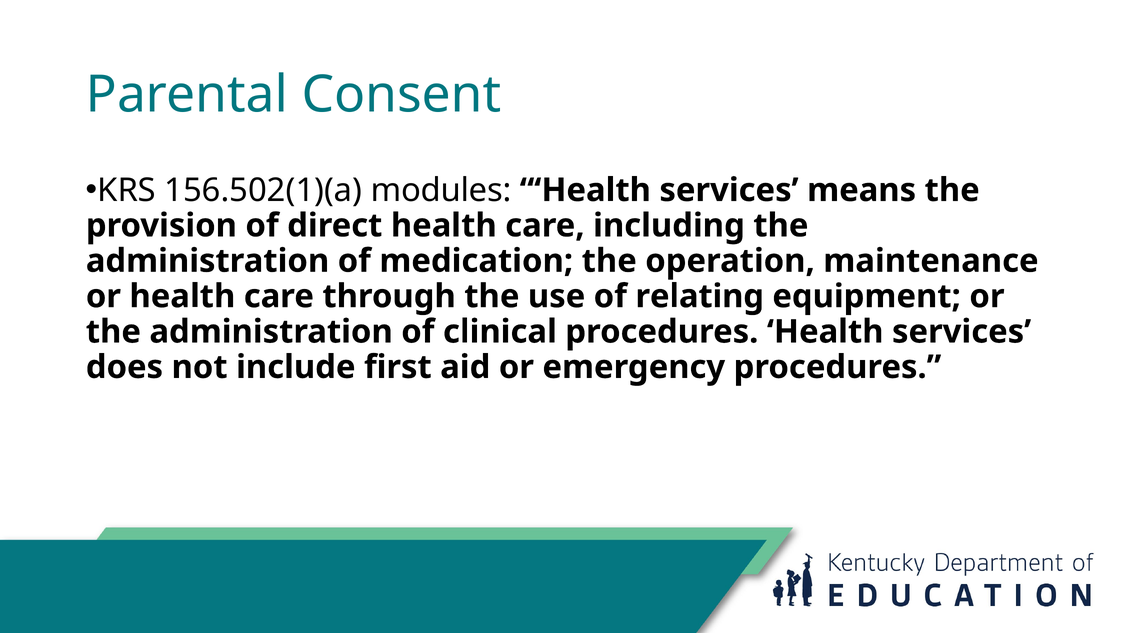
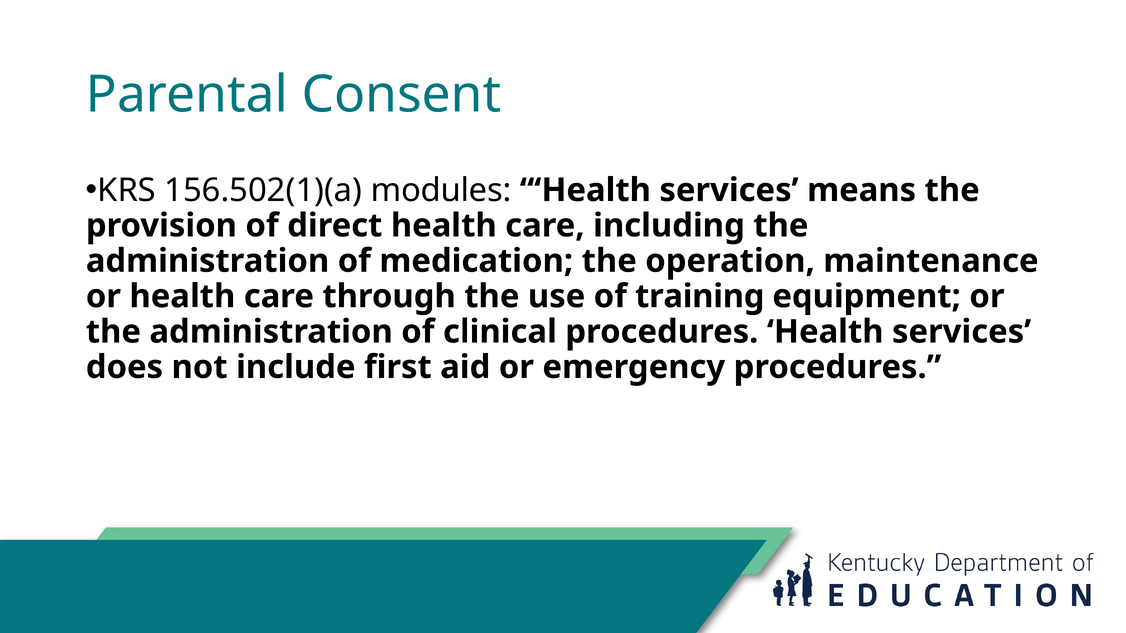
relating: relating -> training
